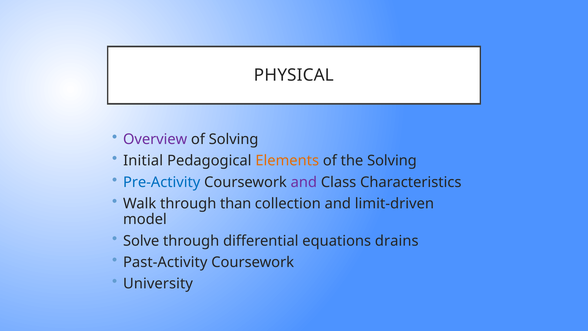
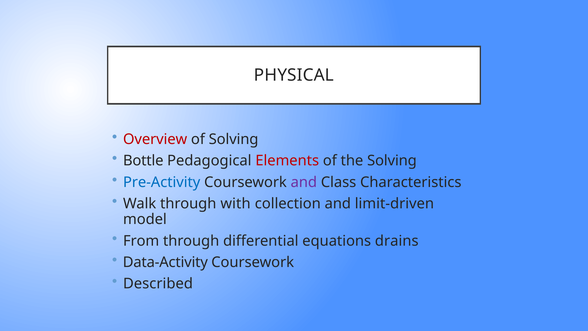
Overview colour: purple -> red
Initial: Initial -> Bottle
Elements colour: orange -> red
than: than -> with
Solve: Solve -> From
Past-Activity: Past-Activity -> Data-Activity
University: University -> Described
